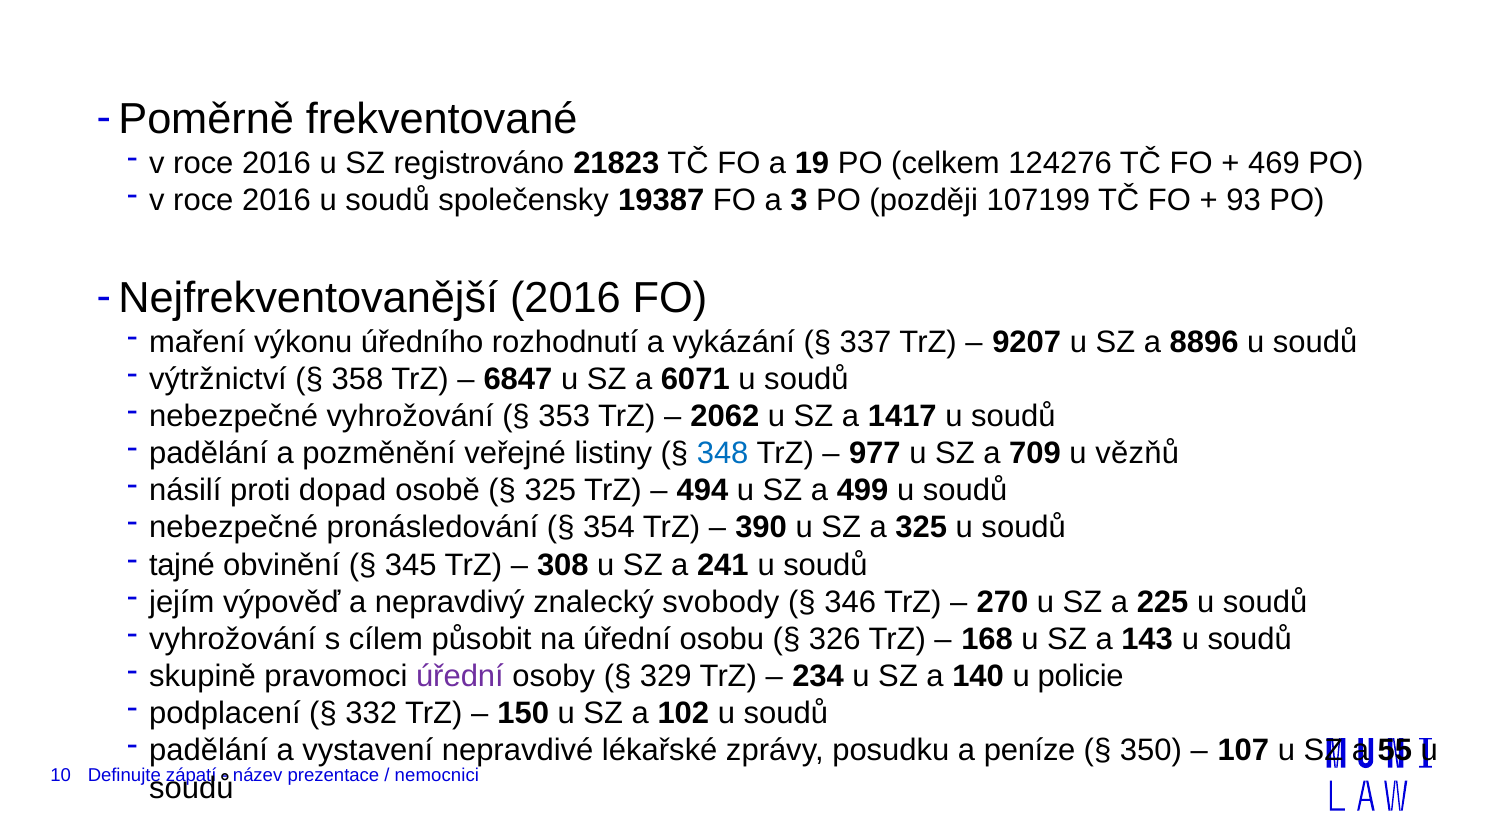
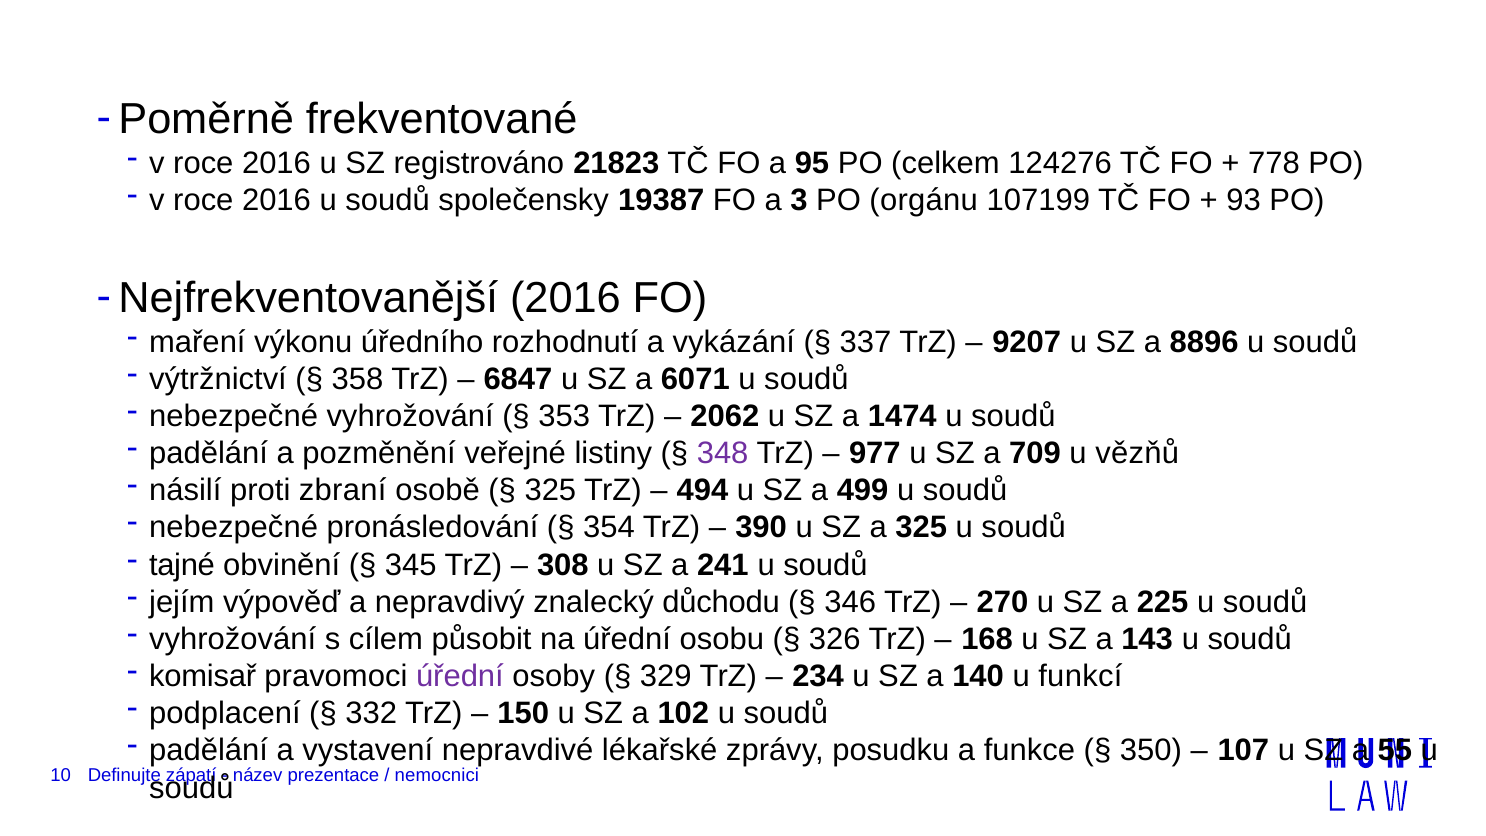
19: 19 -> 95
469: 469 -> 778
později: později -> orgánu
1417: 1417 -> 1474
348 colour: blue -> purple
dopad: dopad -> zbraní
svobody: svobody -> důchodu
skupině: skupině -> komisař
policie: policie -> funkcí
peníze: peníze -> funkce
